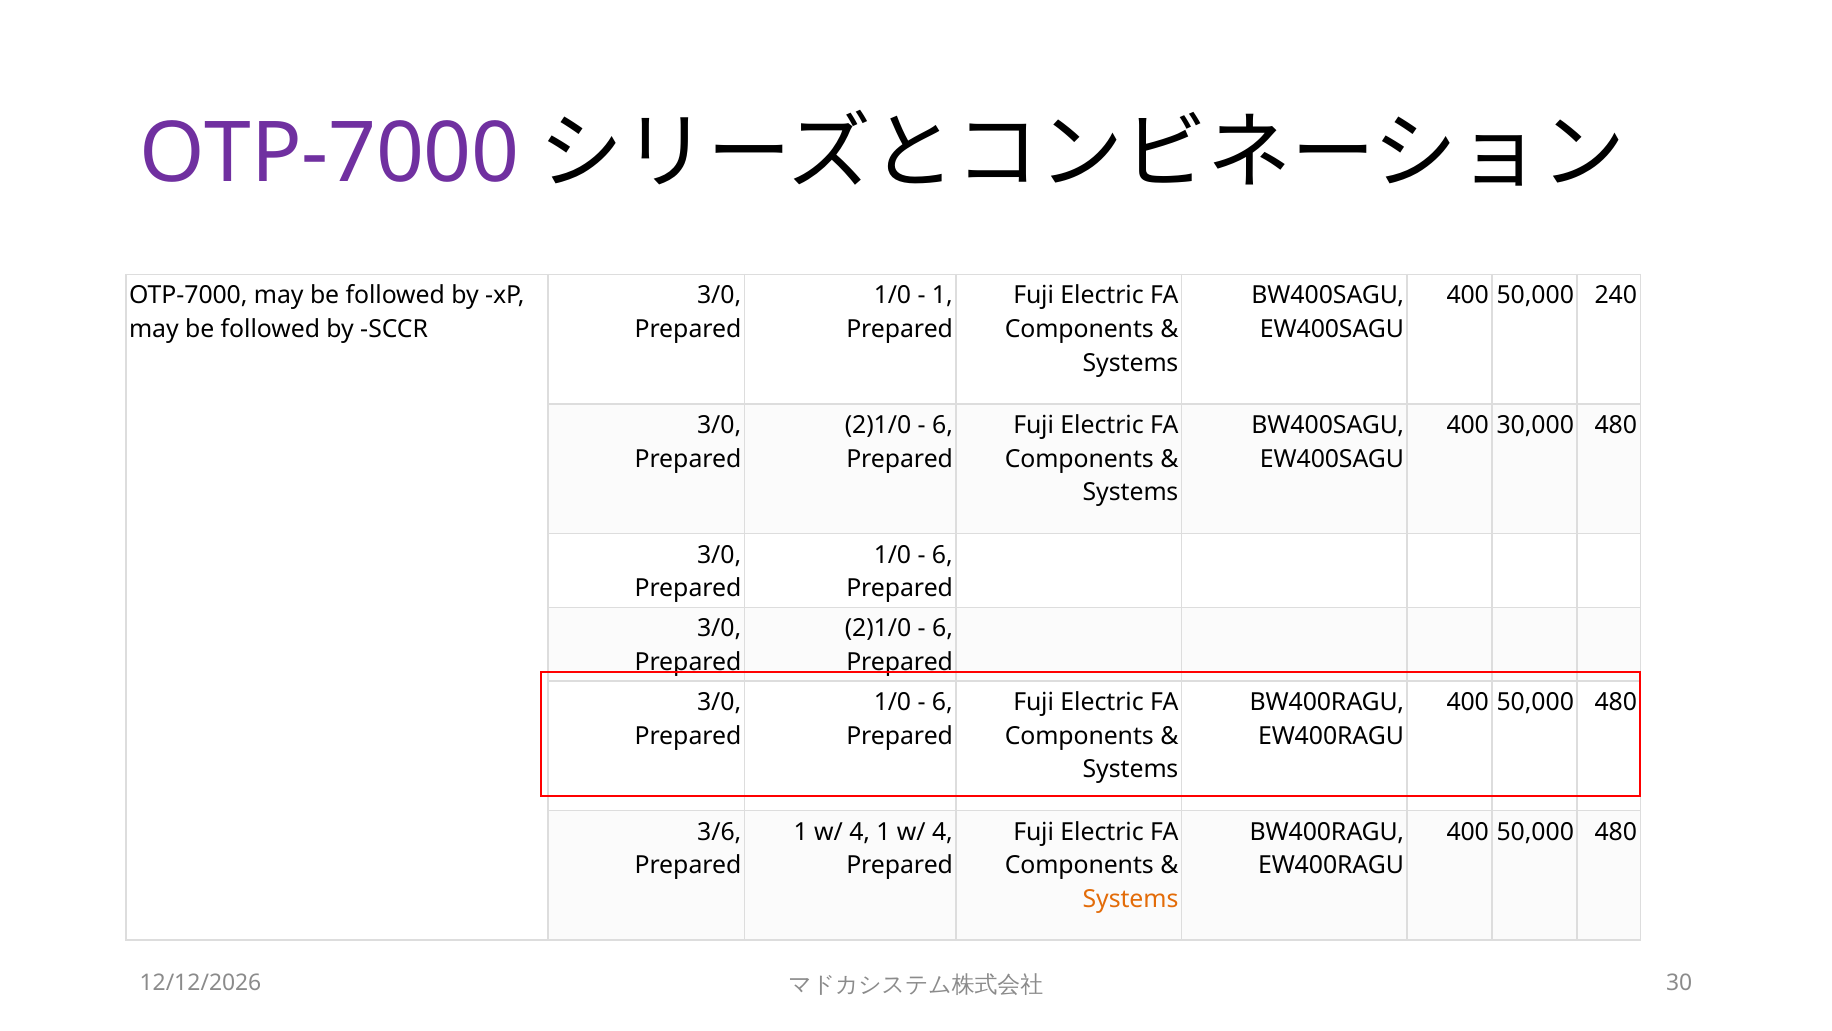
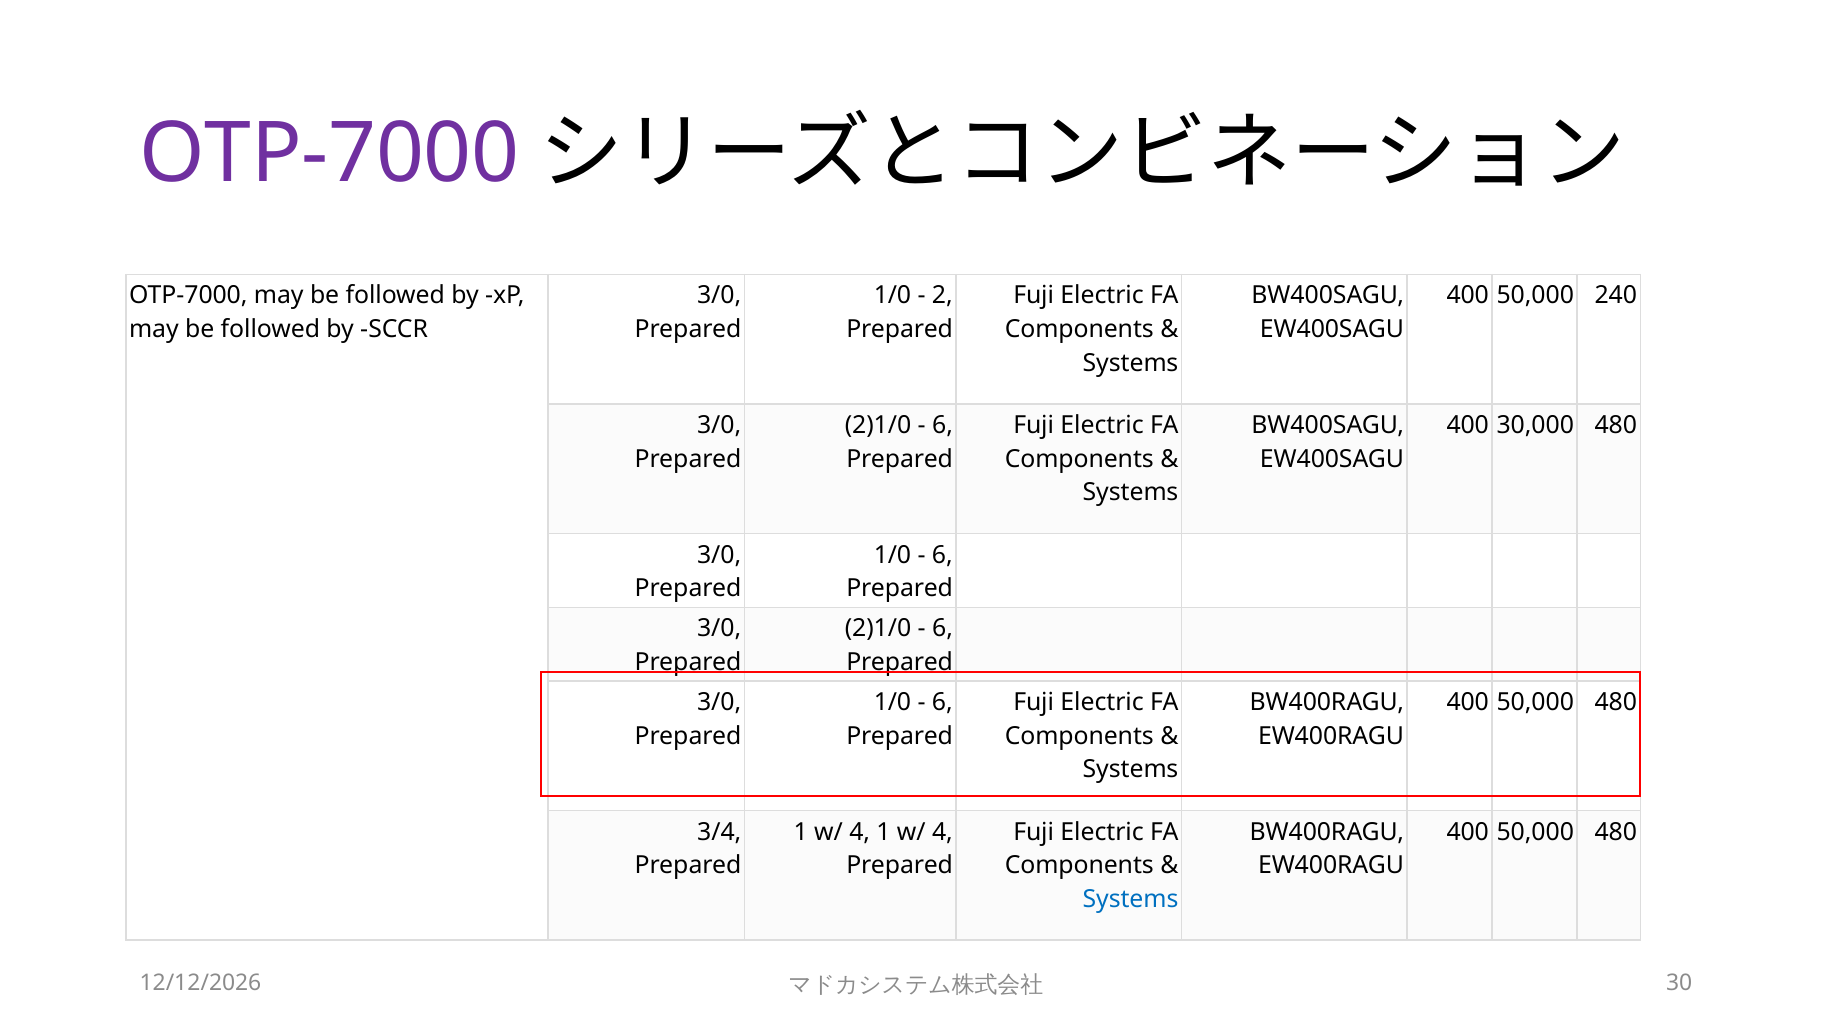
1 at (942, 296): 1 -> 2
3/6: 3/6 -> 3/4
Systems at (1131, 899) colour: orange -> blue
